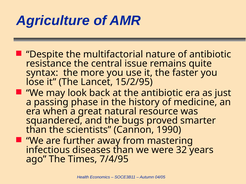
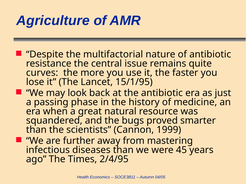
syntax: syntax -> curves
15/2/95: 15/2/95 -> 15/1/95
1990: 1990 -> 1999
32: 32 -> 45
7/4/95: 7/4/95 -> 2/4/95
